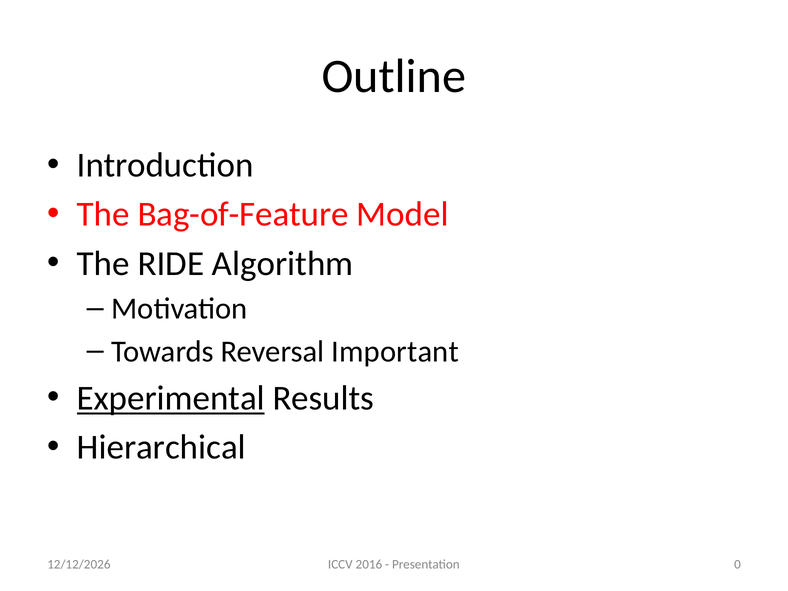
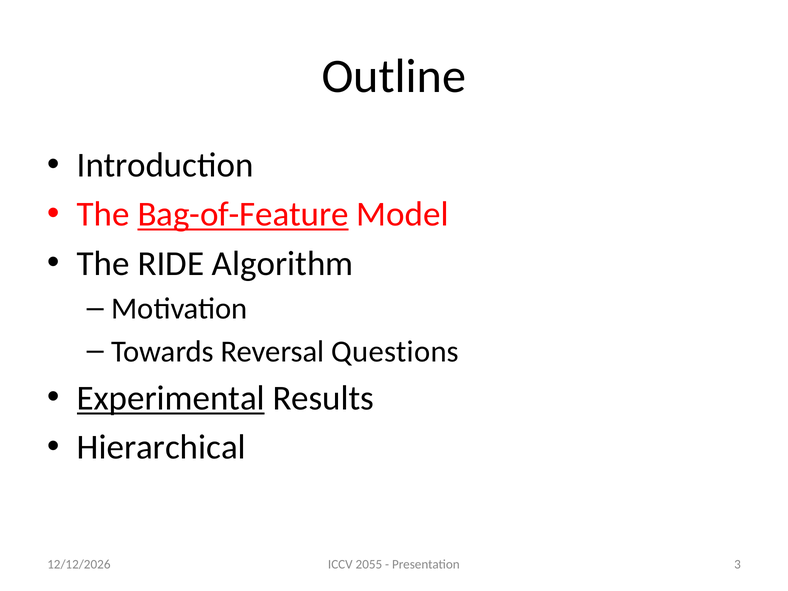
Bag-of-Feature underline: none -> present
Important: Important -> Questions
2016: 2016 -> 2055
0: 0 -> 3
